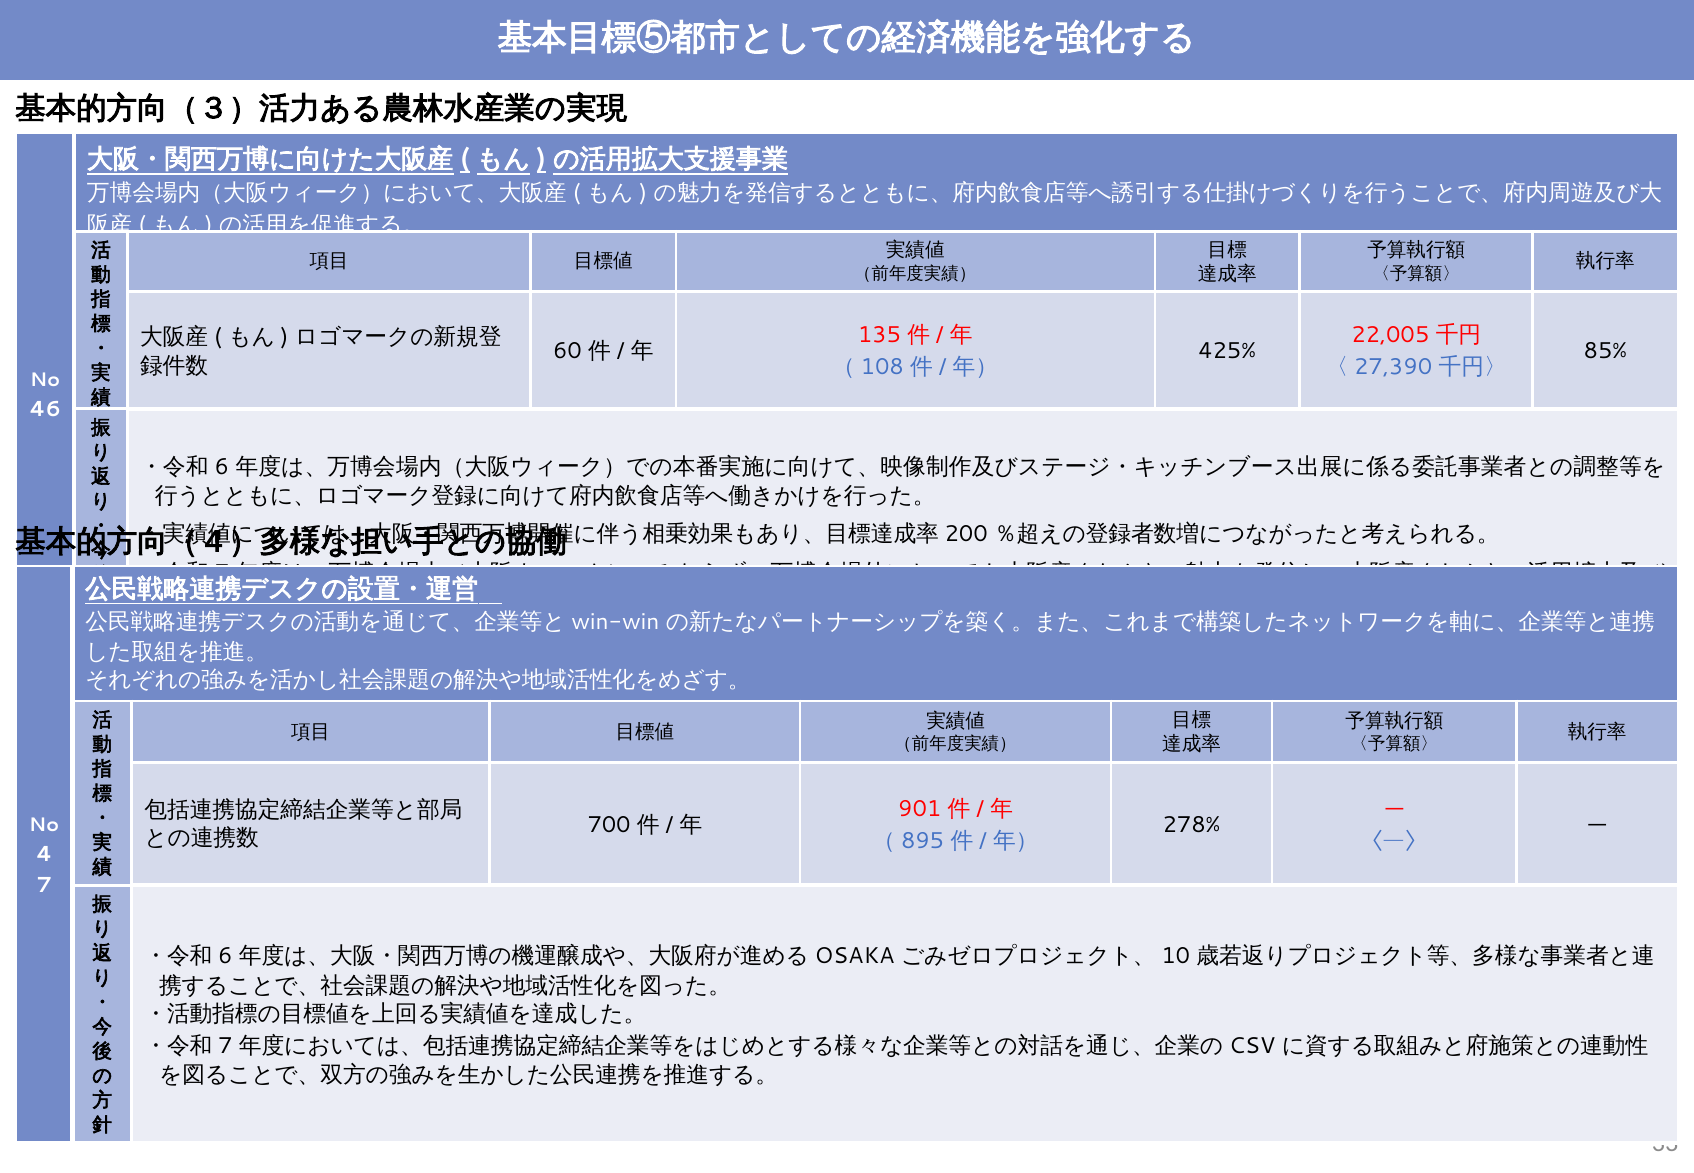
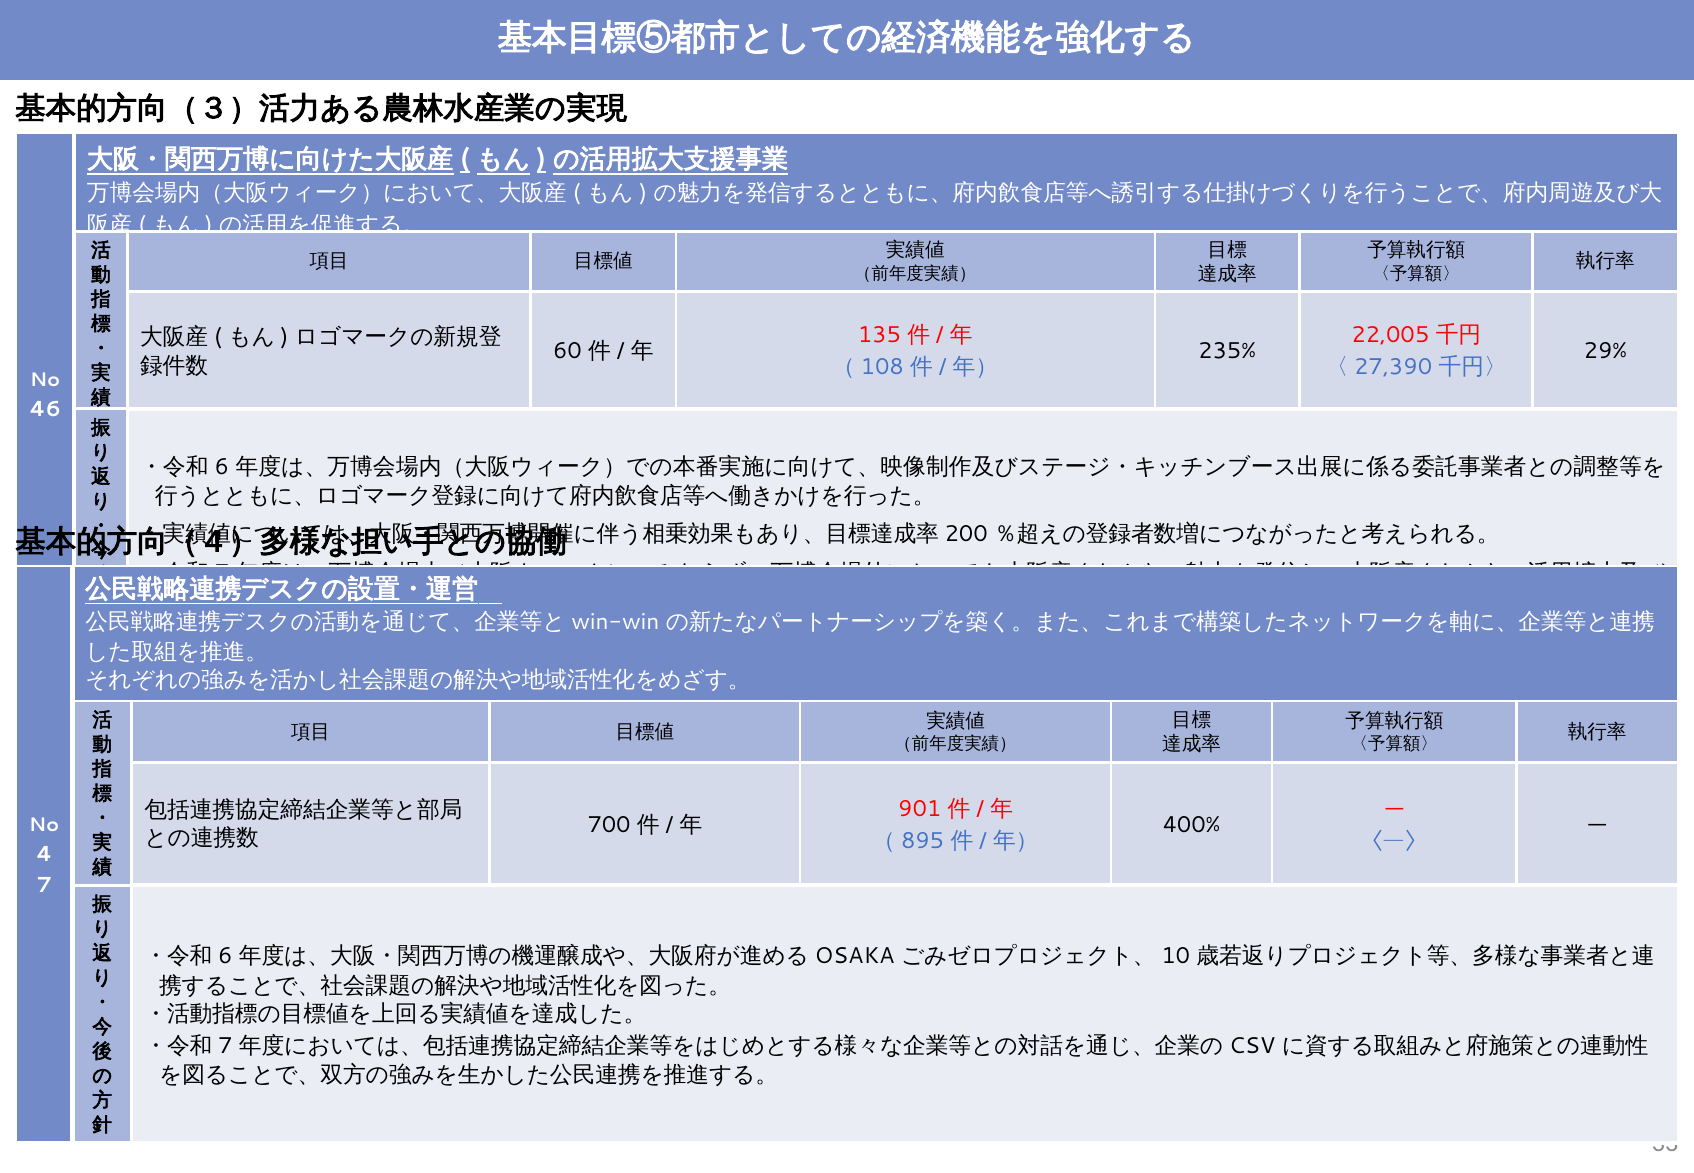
425%: 425% -> 235%
85%: 85% -> 29%
278%: 278% -> 400%
